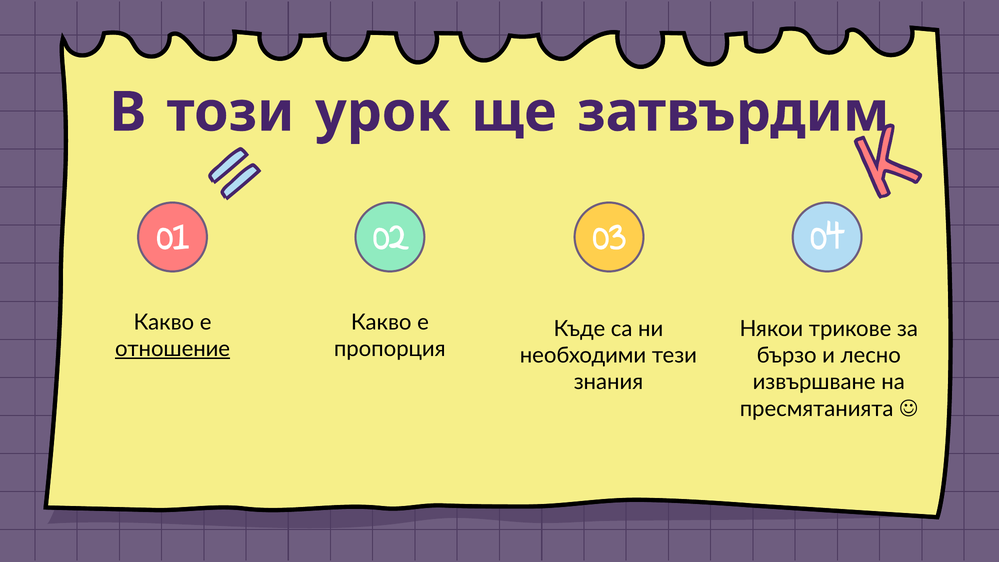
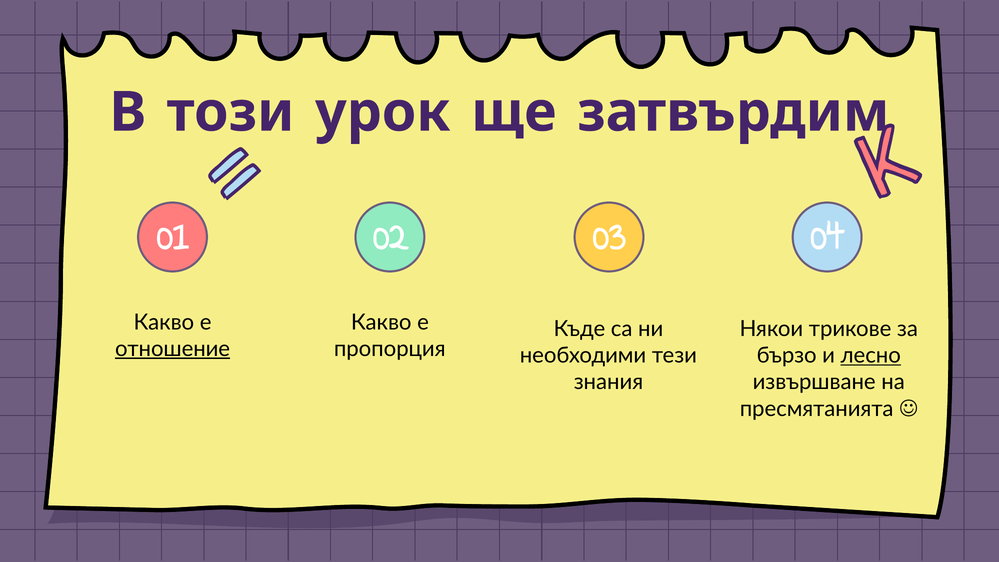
лесно underline: none -> present
